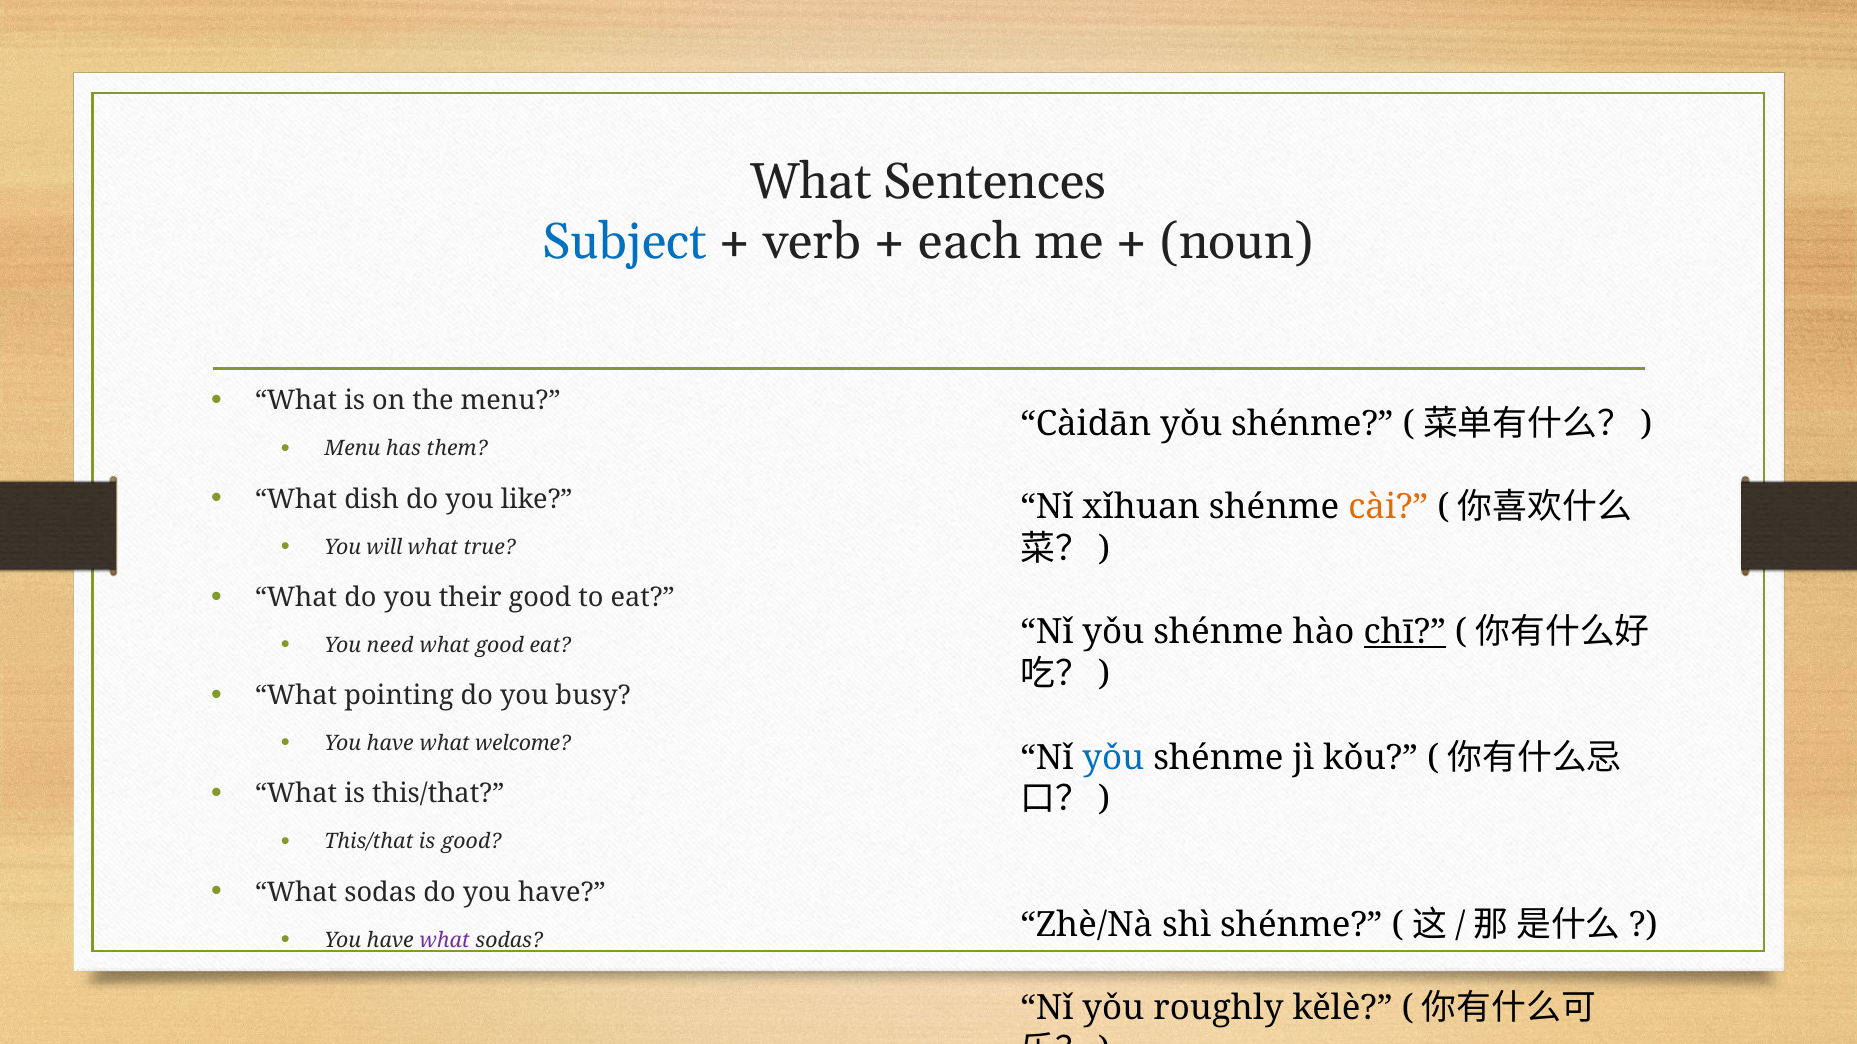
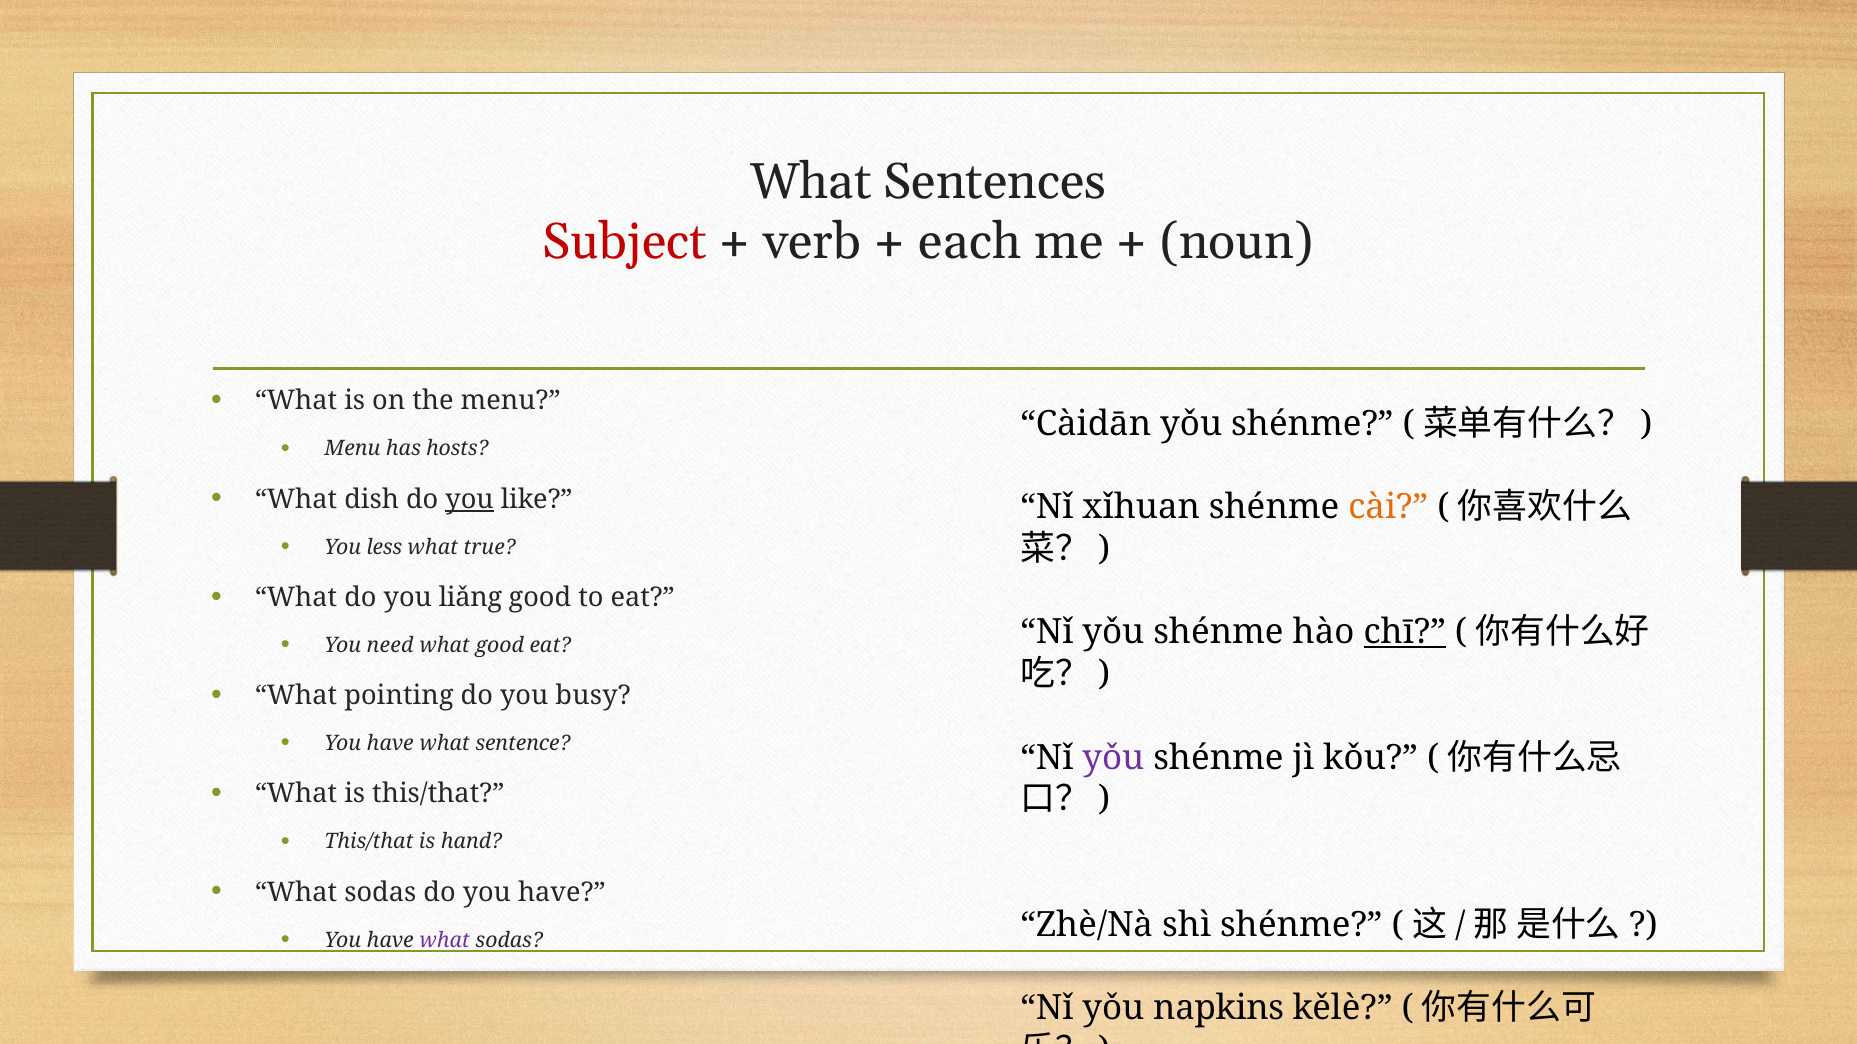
Subject colour: blue -> red
them: them -> hosts
you at (470, 499) underline: none -> present
will: will -> less
their: their -> liǎng
welcome: welcome -> sentence
yǒu at (1113, 758) colour: blue -> purple
is good: good -> hand
roughly: roughly -> napkins
